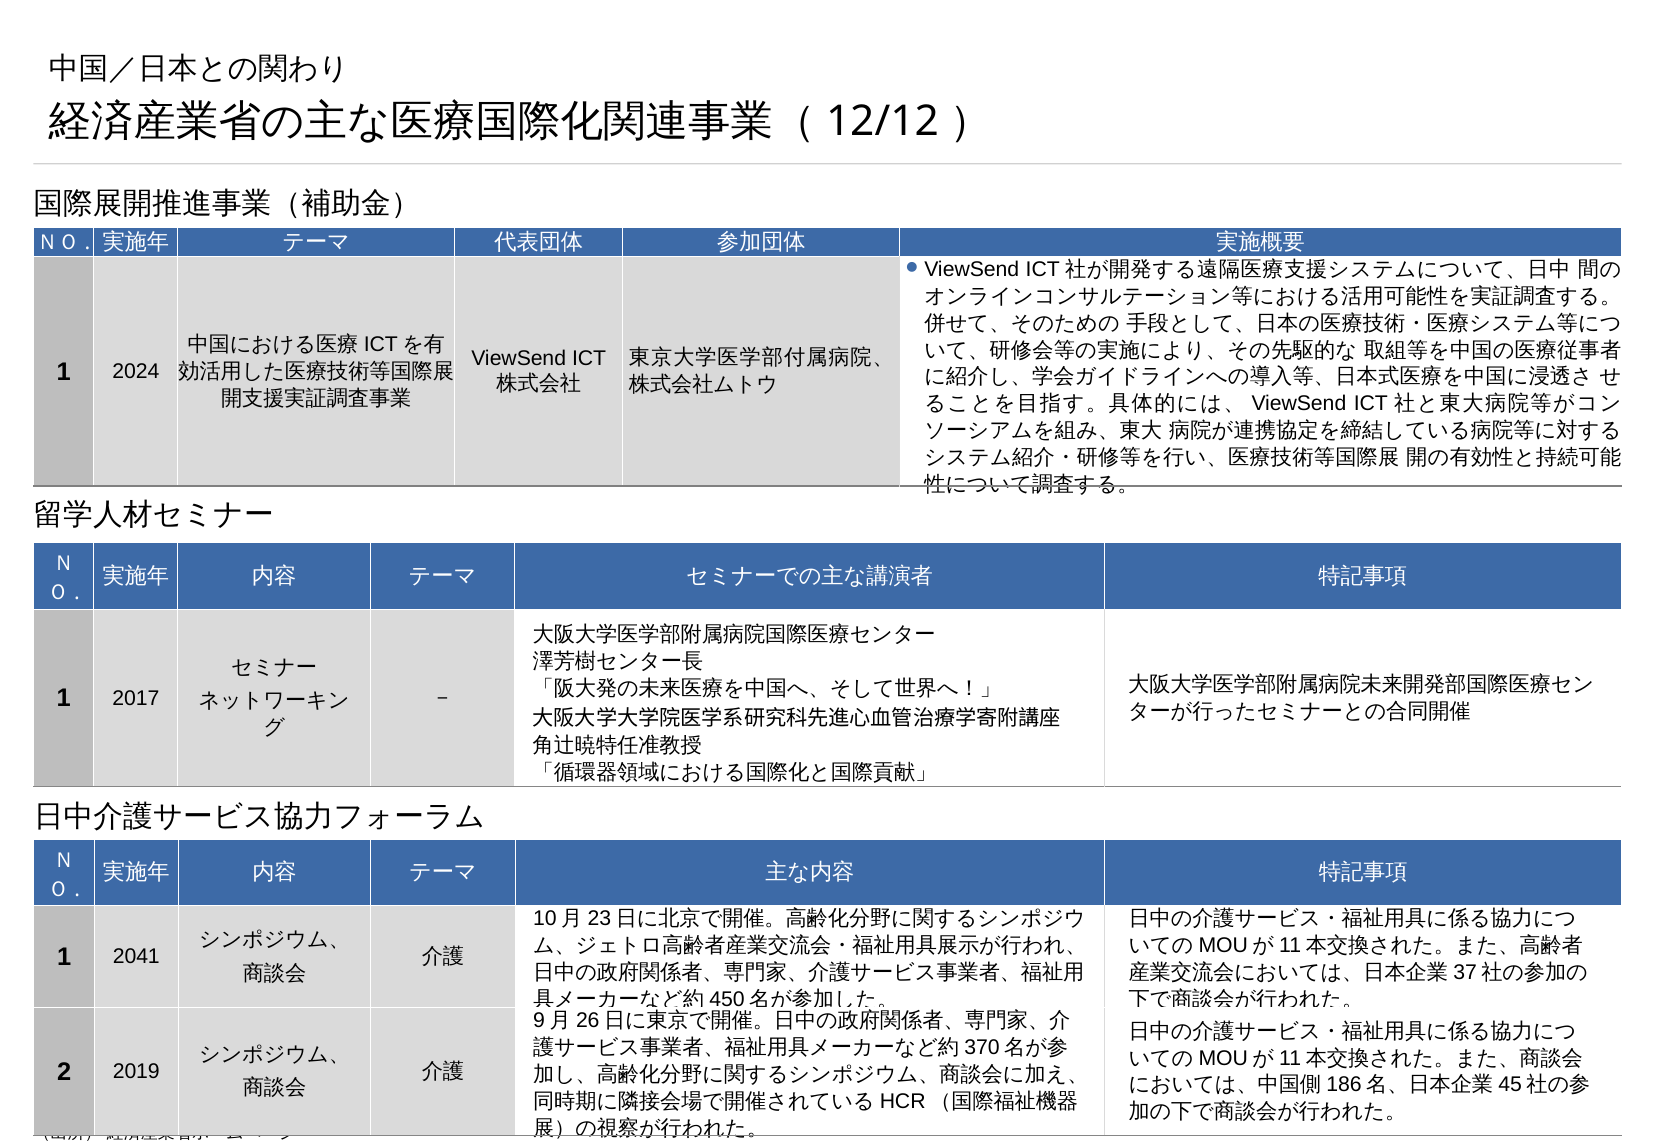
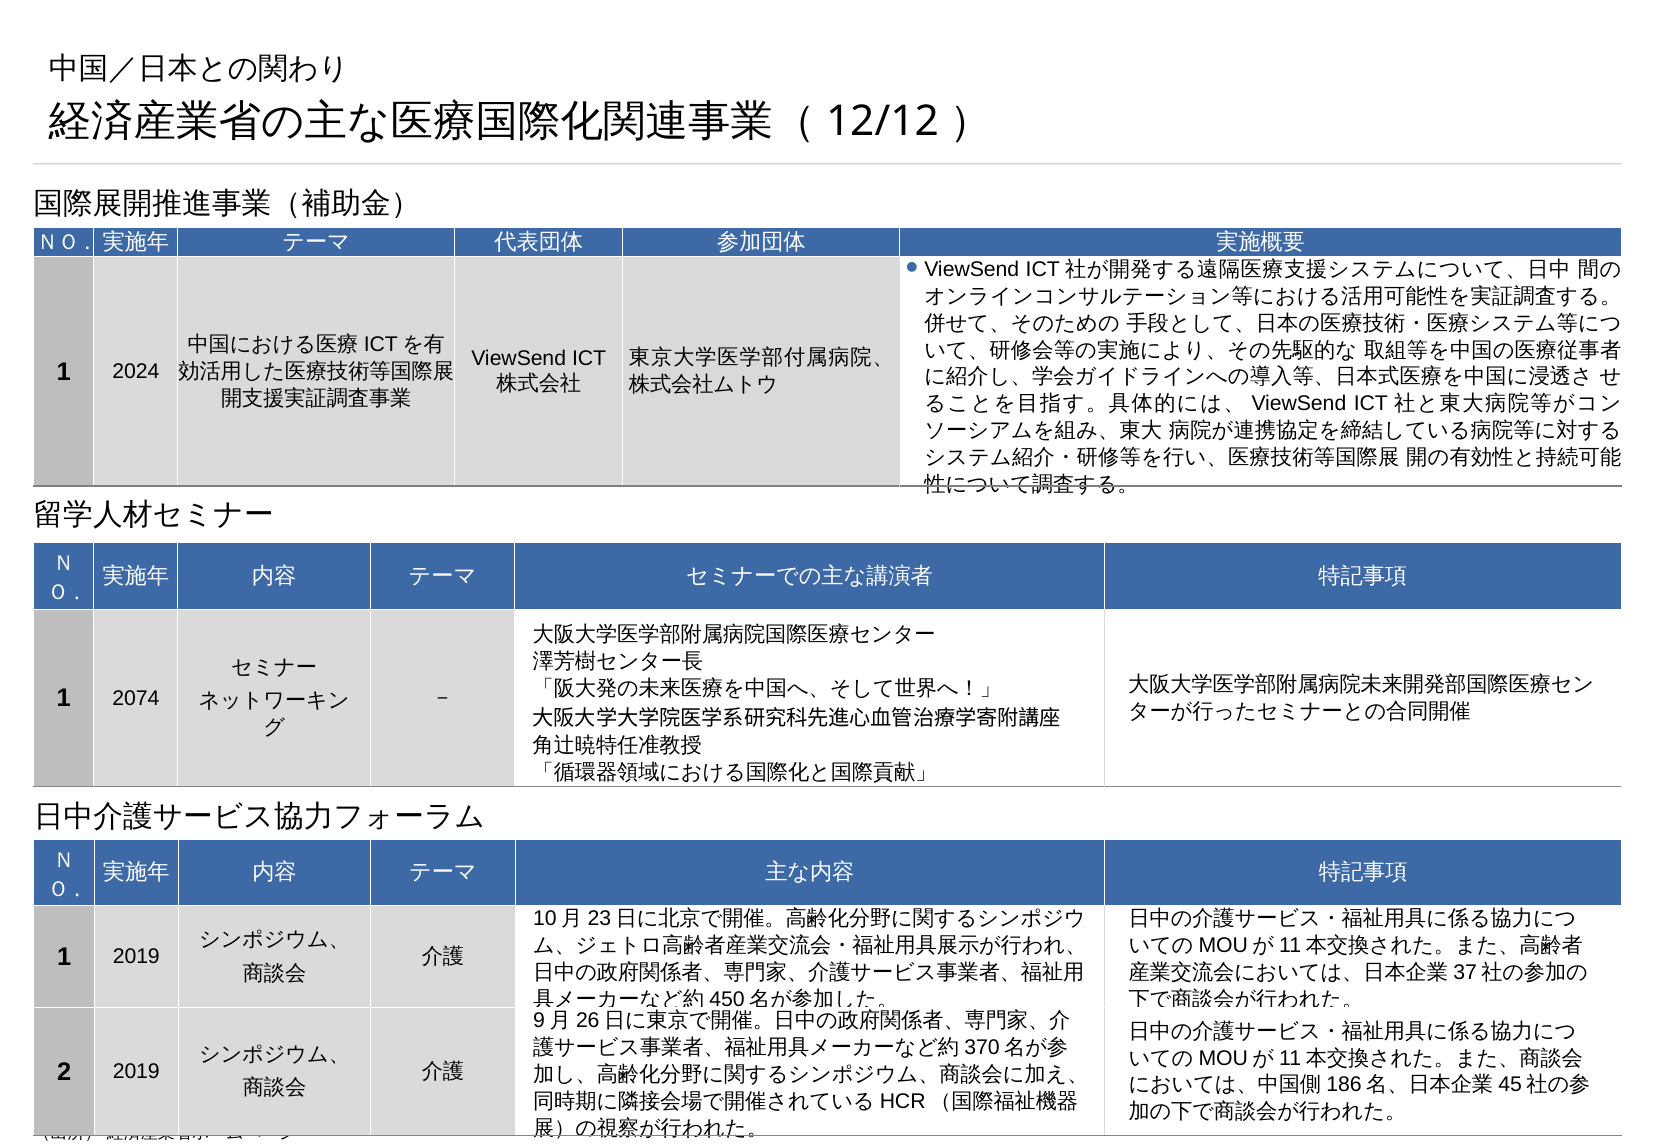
2017: 2017 -> 2074
1 2041: 2041 -> 2019
